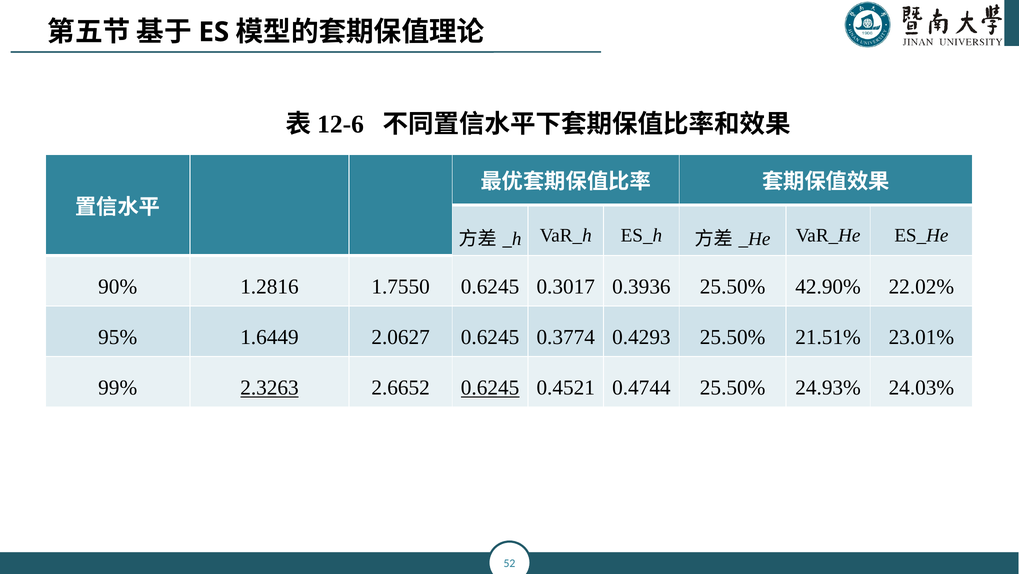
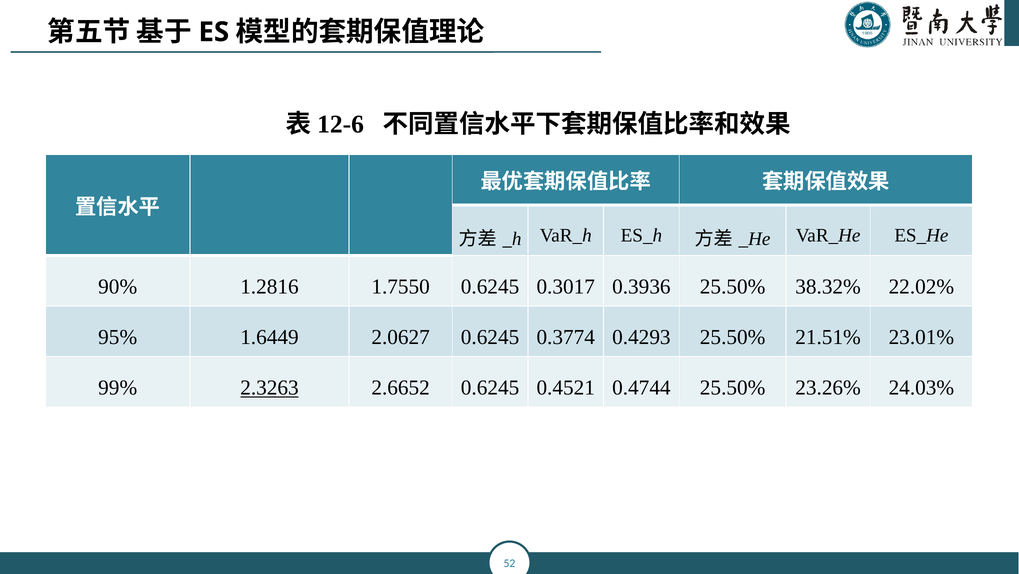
42.90%: 42.90% -> 38.32%
0.6245 at (490, 387) underline: present -> none
24.93%: 24.93% -> 23.26%
